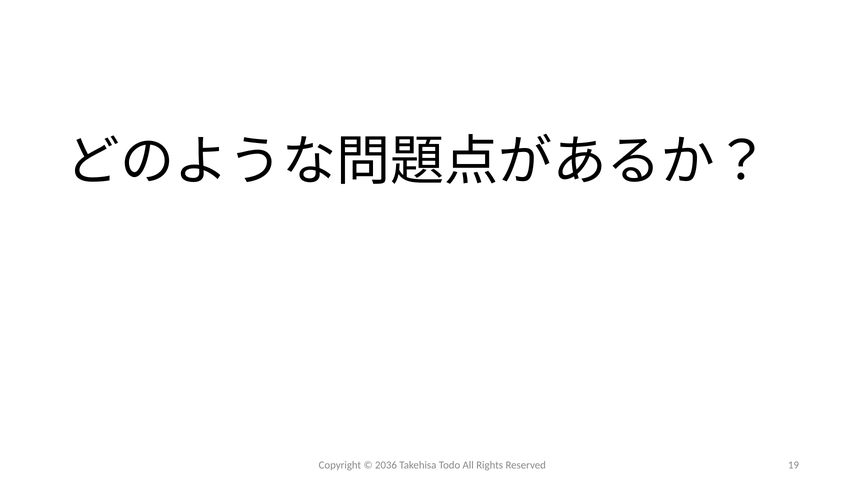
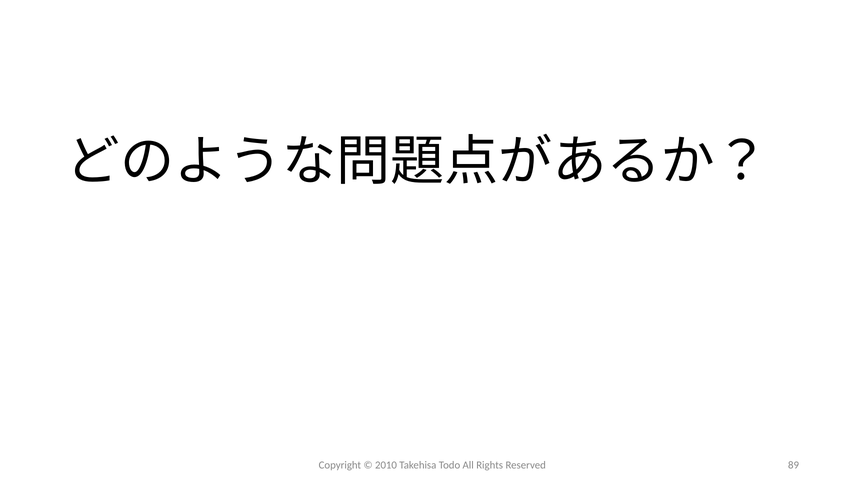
2036: 2036 -> 2010
19: 19 -> 89
